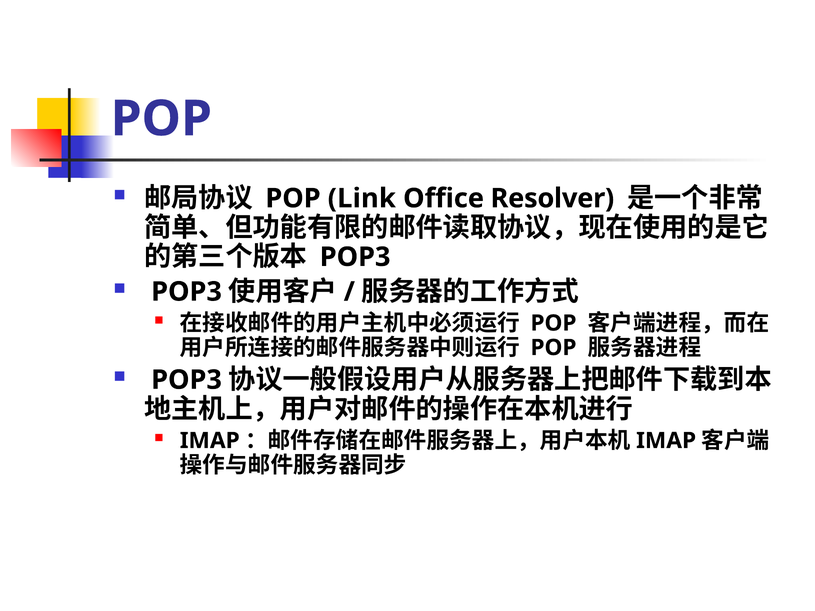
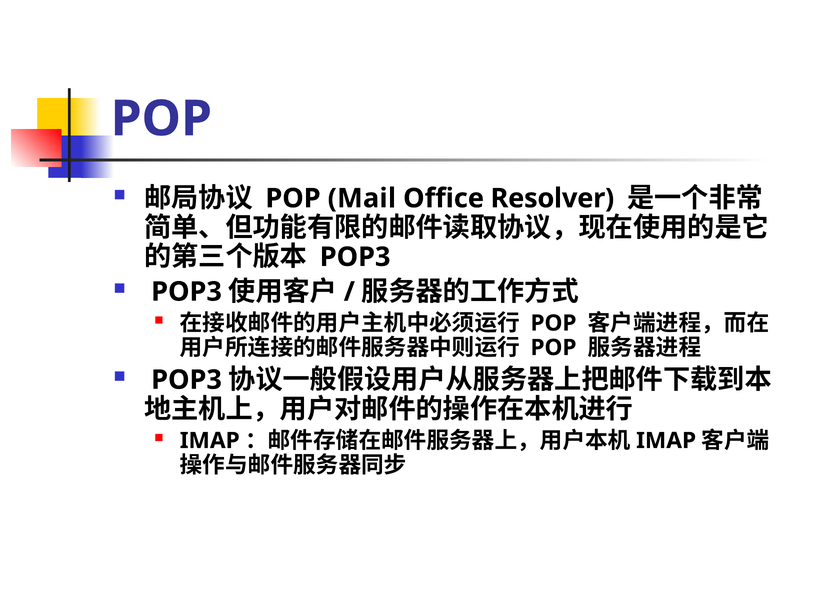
Link: Link -> Mail
